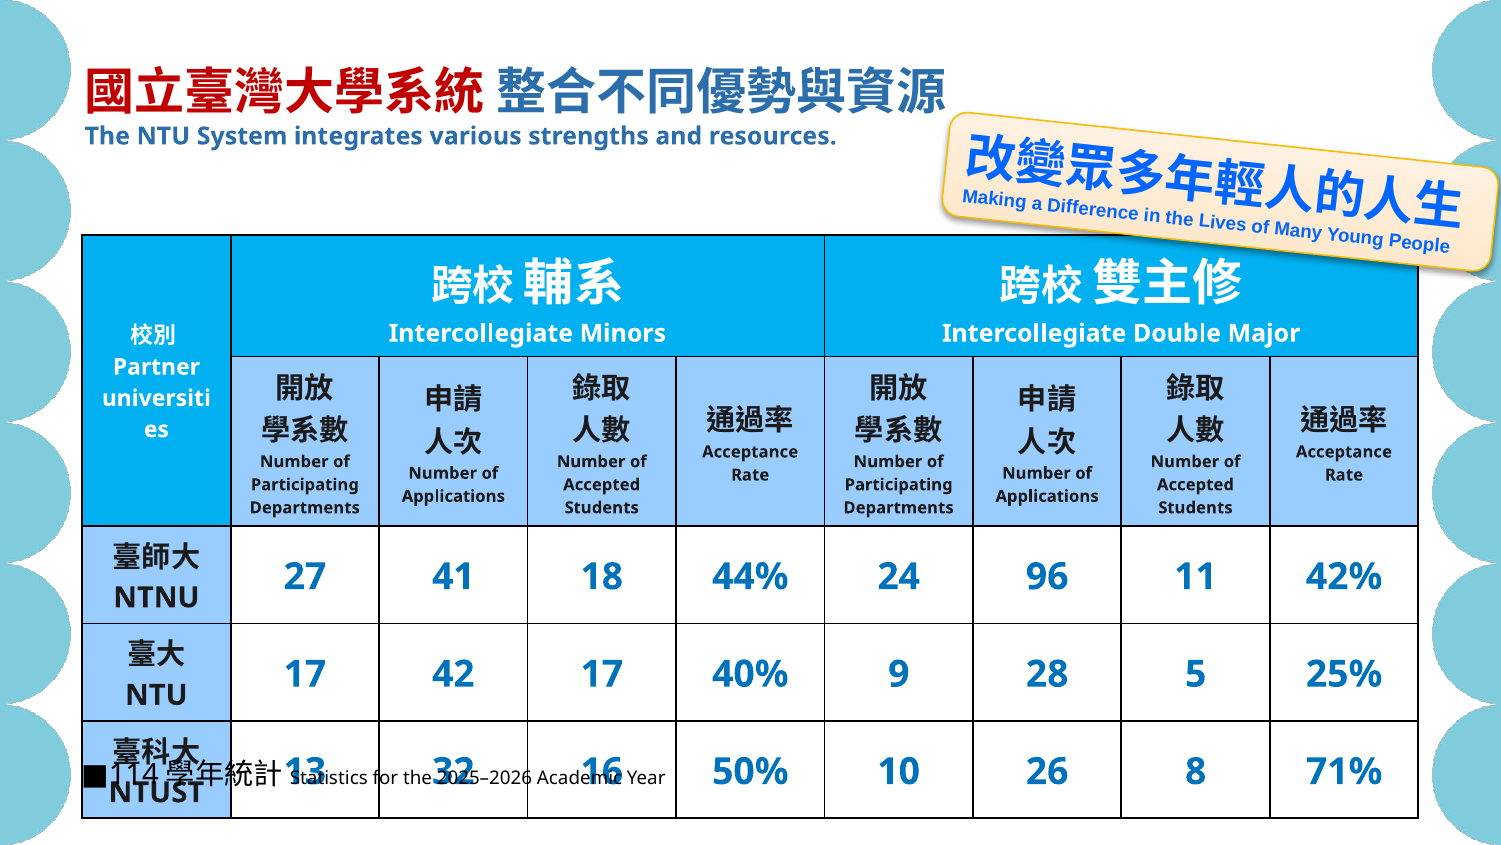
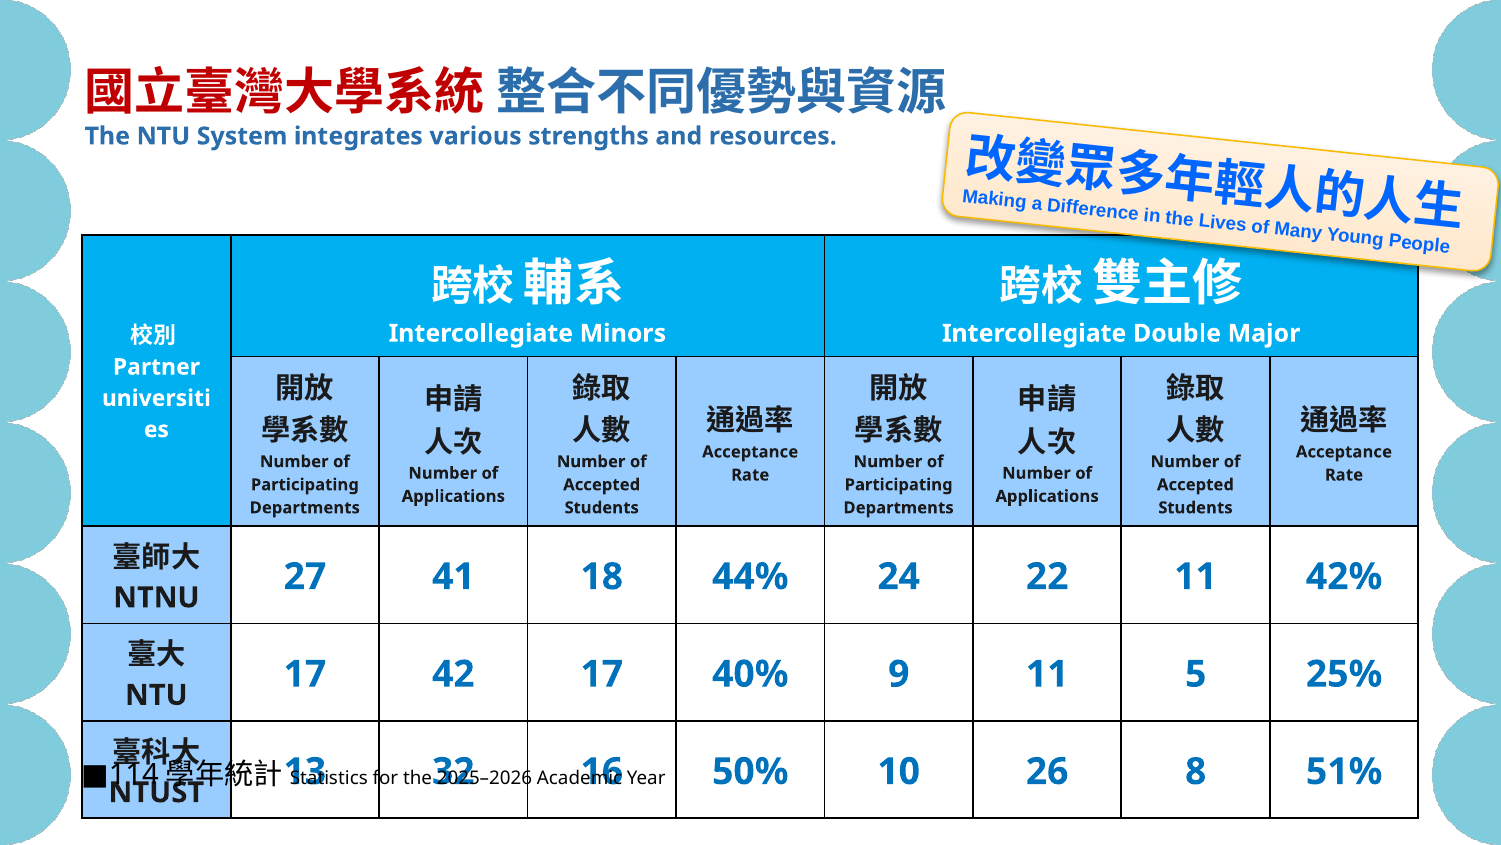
96: 96 -> 22
9 28: 28 -> 11
71%: 71% -> 51%
